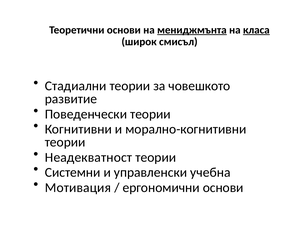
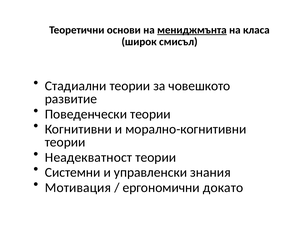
класа underline: present -> none
учебна: учебна -> знания
ергономични основи: основи -> докато
